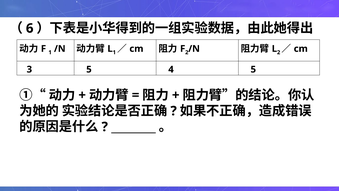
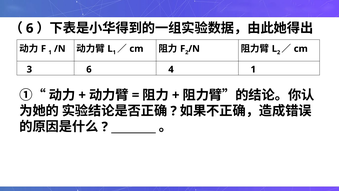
3 5: 5 -> 6
4 5: 5 -> 1
